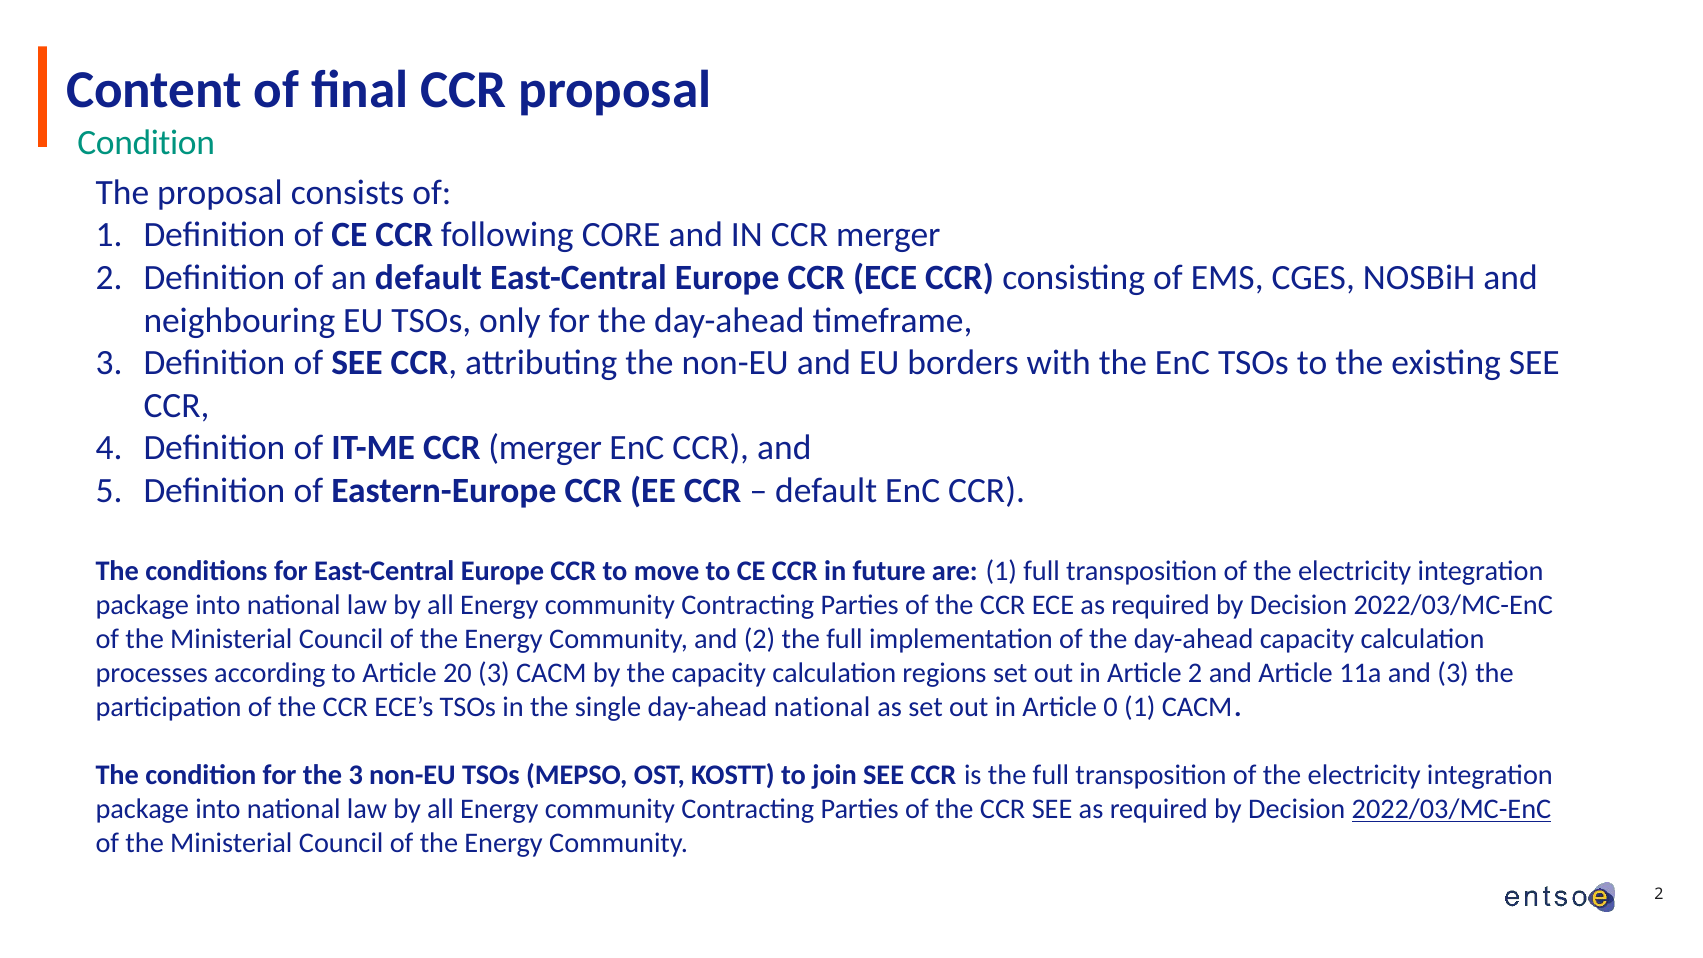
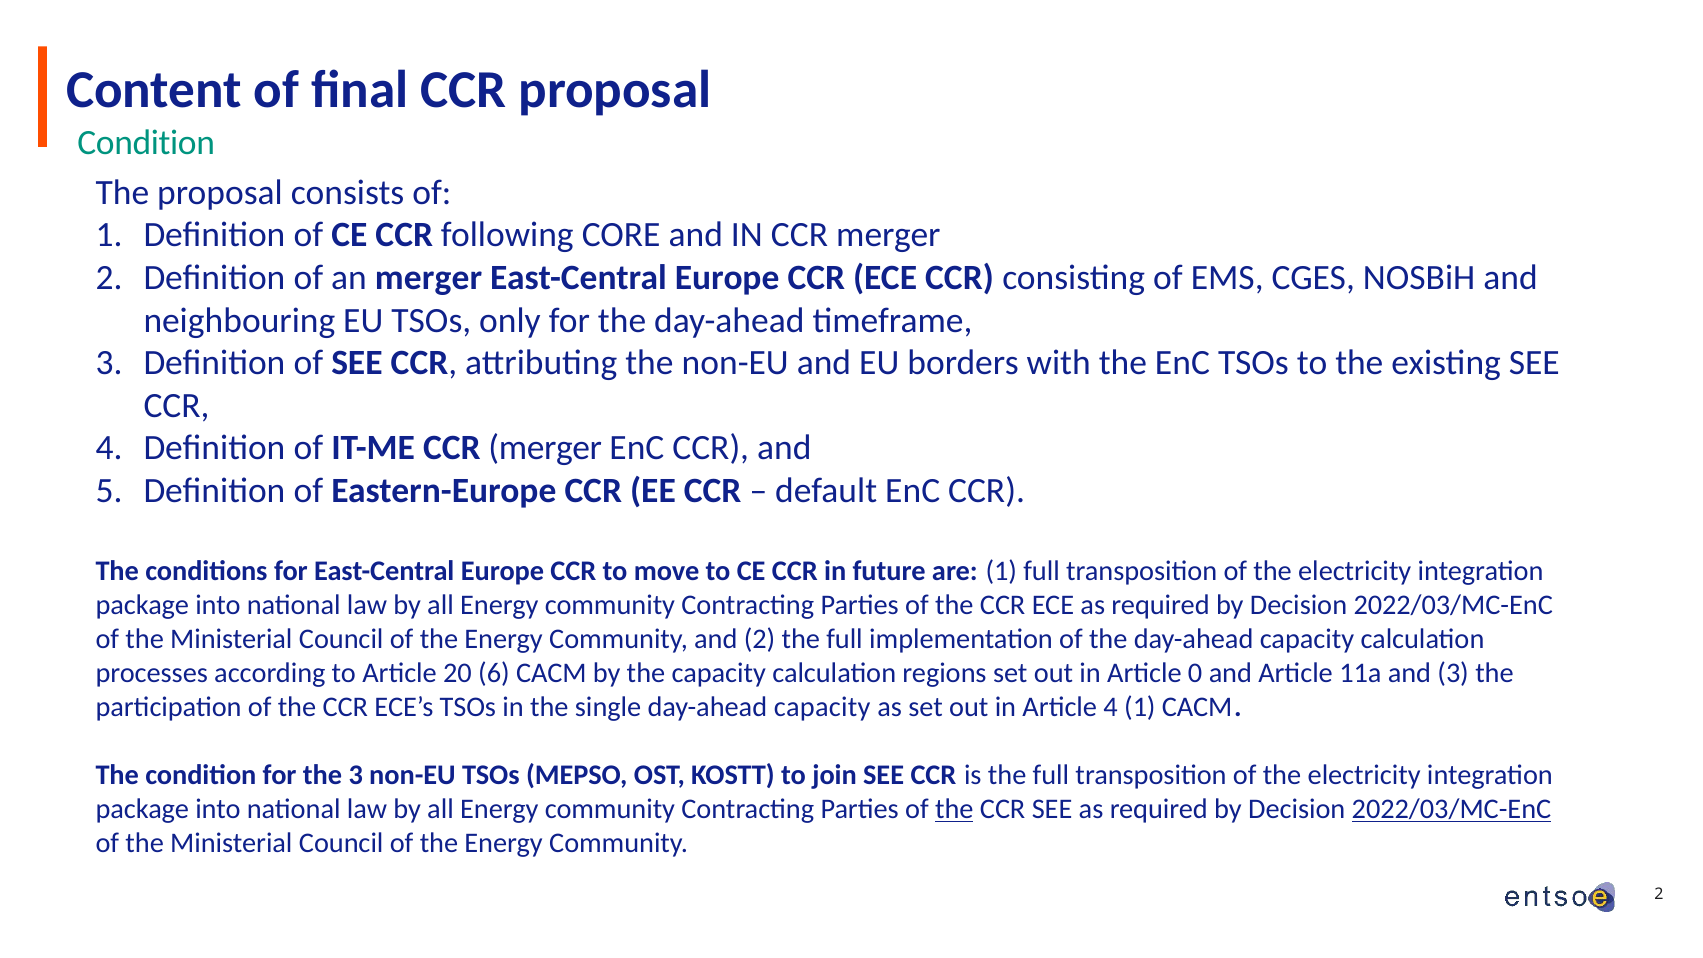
an default: default -> merger
20 3: 3 -> 6
Article 2: 2 -> 0
single day-ahead national: national -> capacity
Article 0: 0 -> 4
the at (954, 809) underline: none -> present
